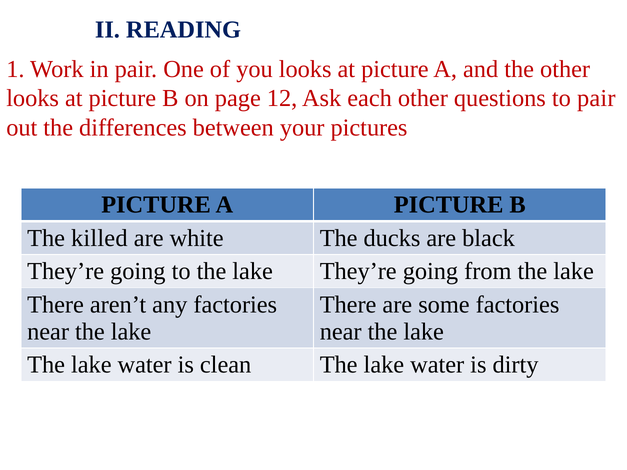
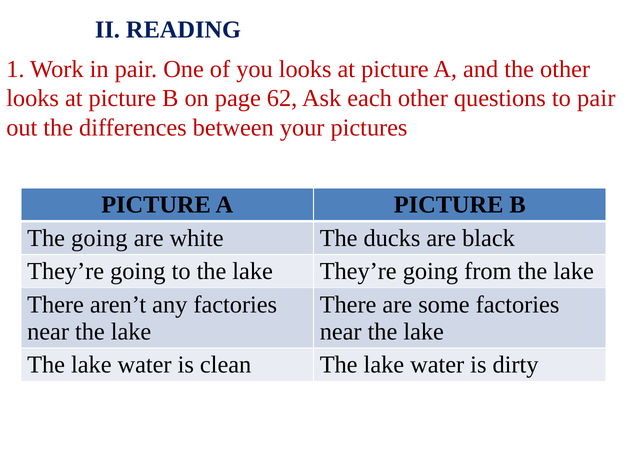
12: 12 -> 62
The killed: killed -> going
